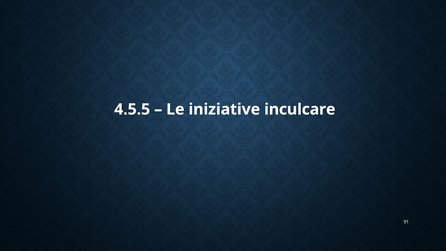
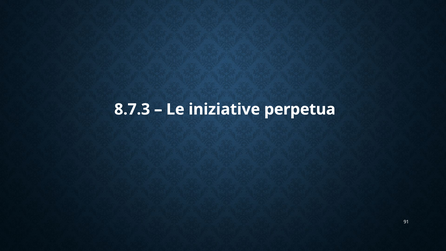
4.5.5: 4.5.5 -> 8.7.3
inculcare: inculcare -> perpetua
